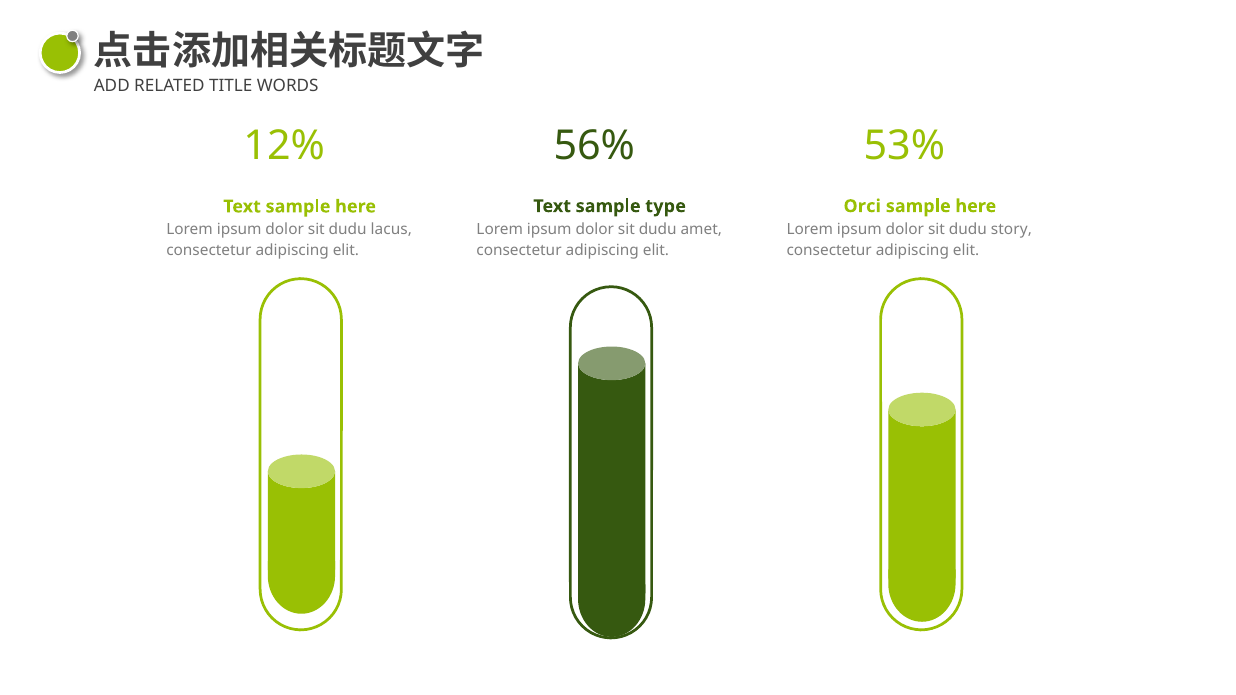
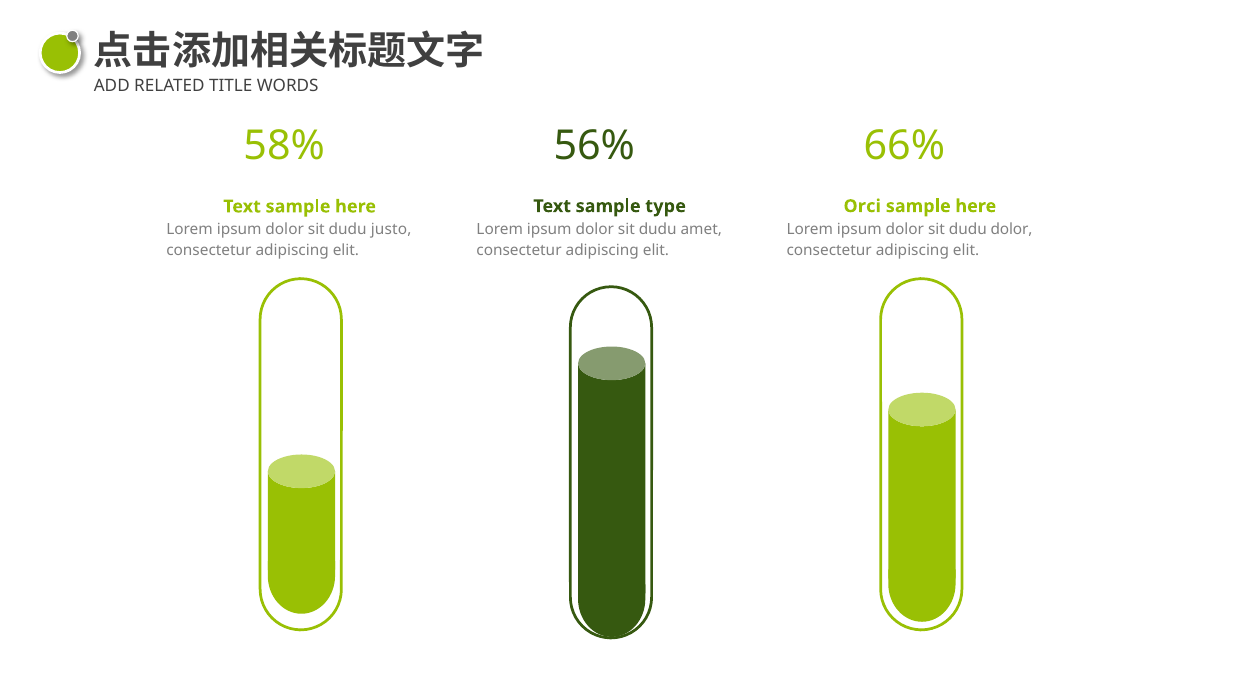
53%: 53% -> 66%
12%: 12% -> 58%
dudu story: story -> dolor
lacus: lacus -> justo
